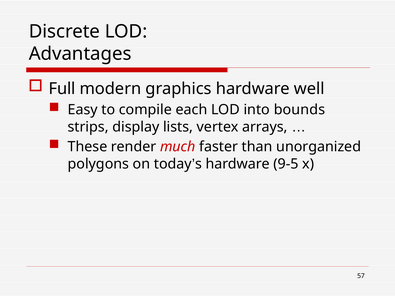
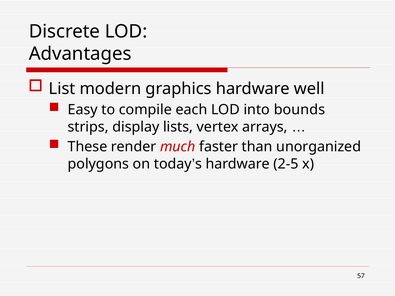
Full: Full -> List
9-5: 9-5 -> 2-5
